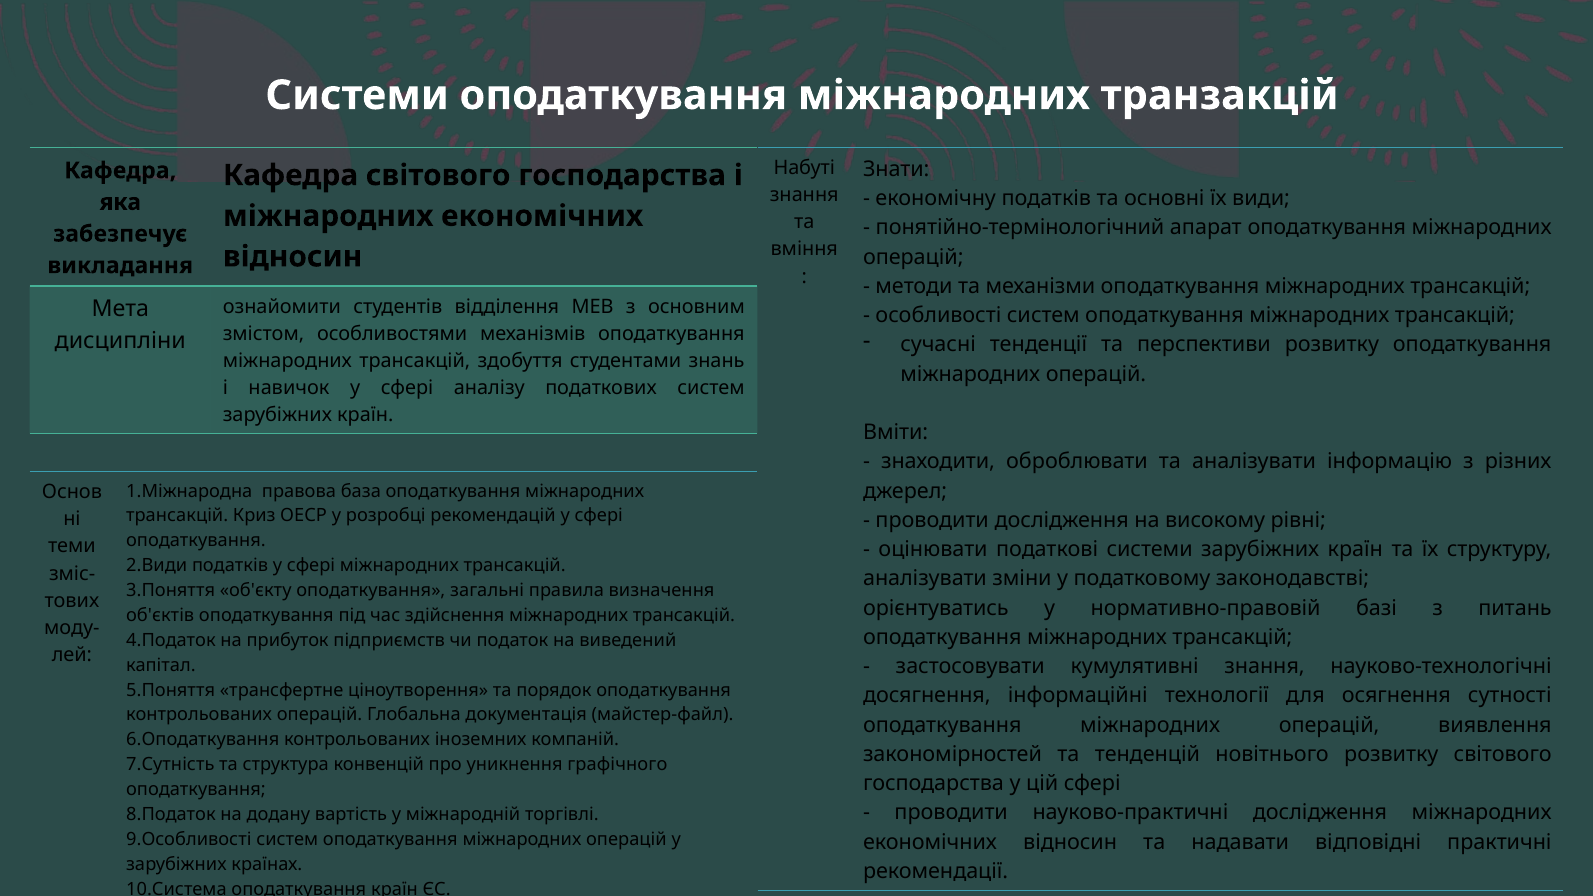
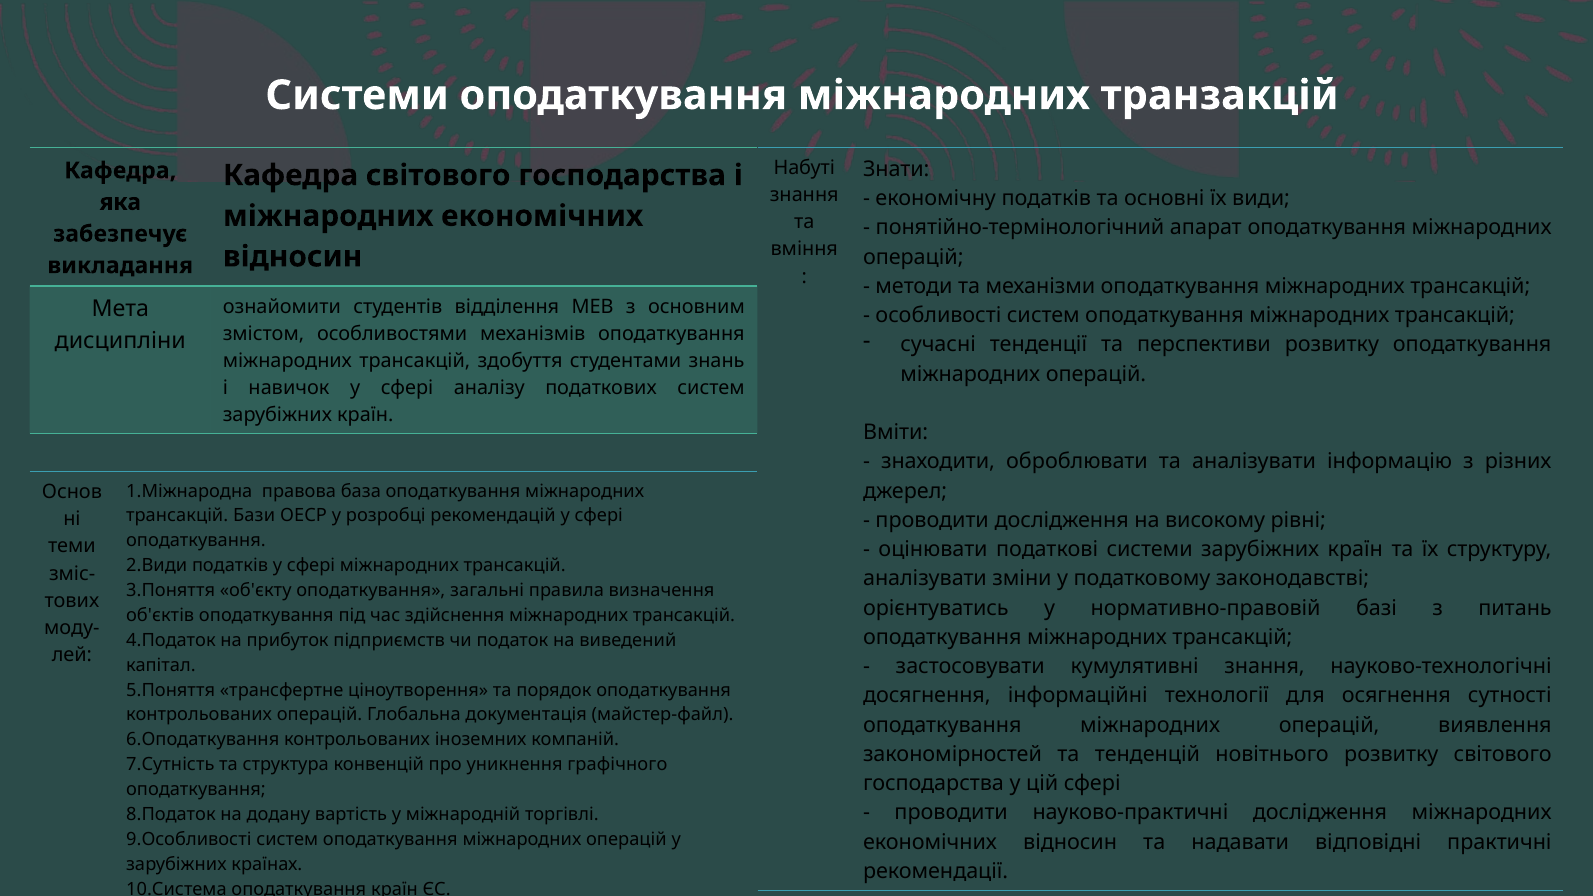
Криз: Криз -> Бази
